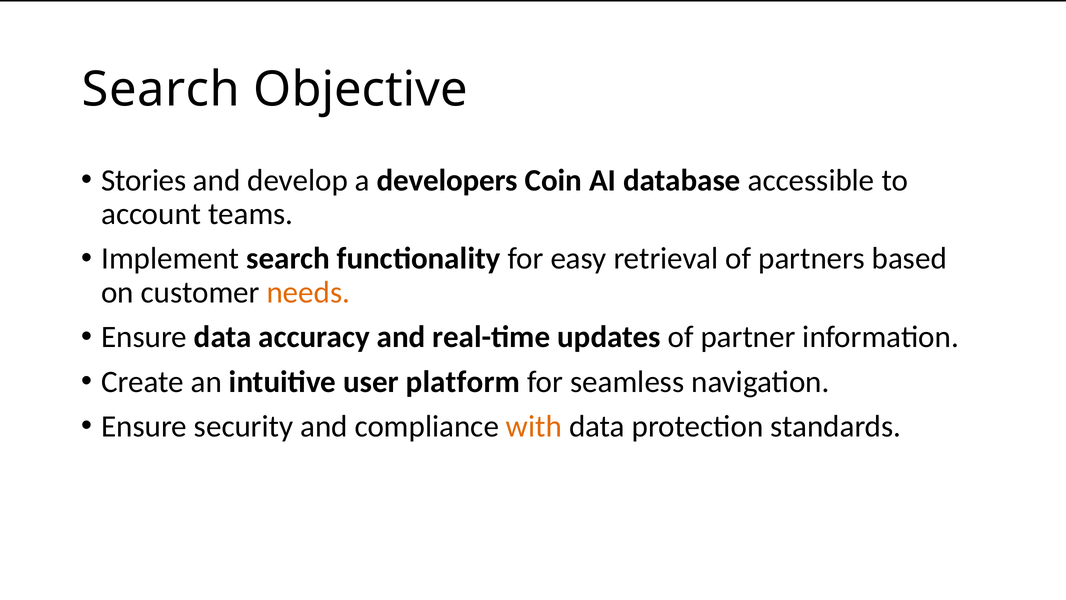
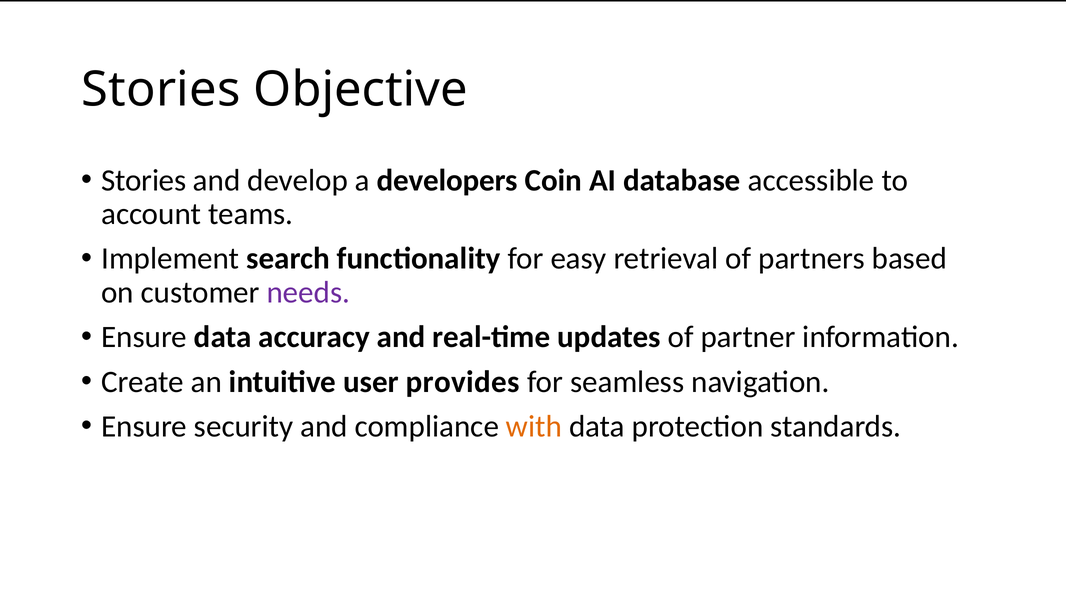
Search at (161, 90): Search -> Stories
needs colour: orange -> purple
platform: platform -> provides
